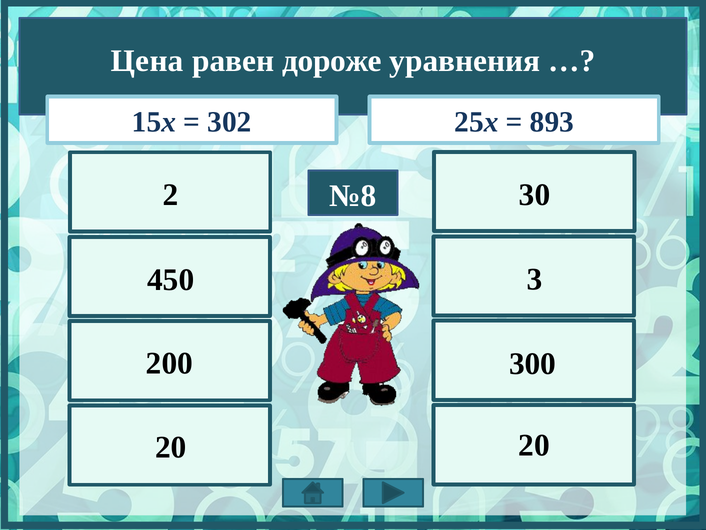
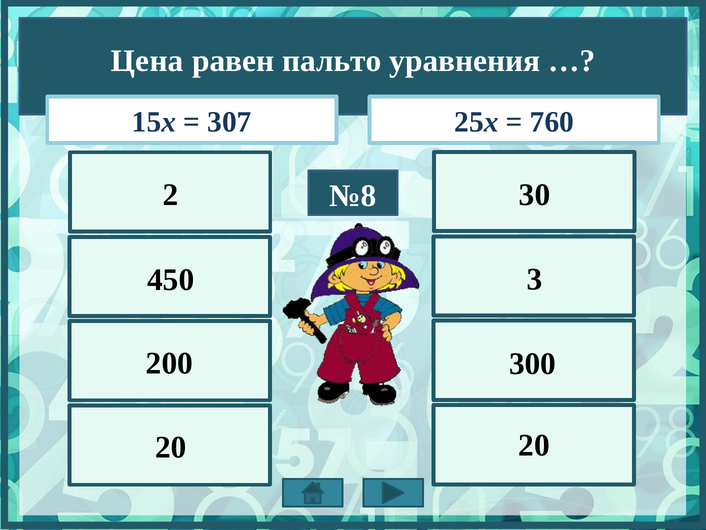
дороже: дороже -> пальто
302: 302 -> 307
893: 893 -> 760
